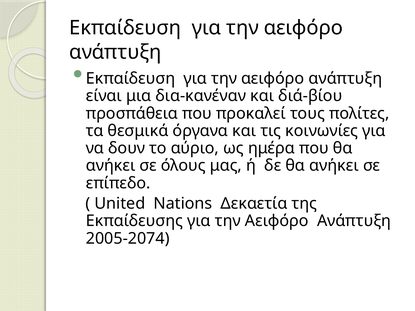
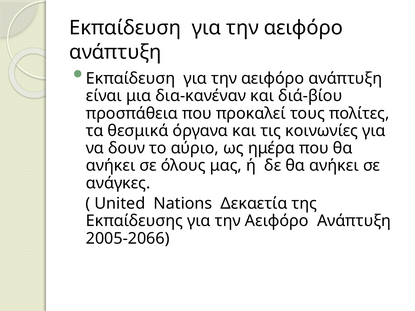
επίπεδο: επίπεδο -> ανάγκες
2005-2074: 2005-2074 -> 2005-2066
